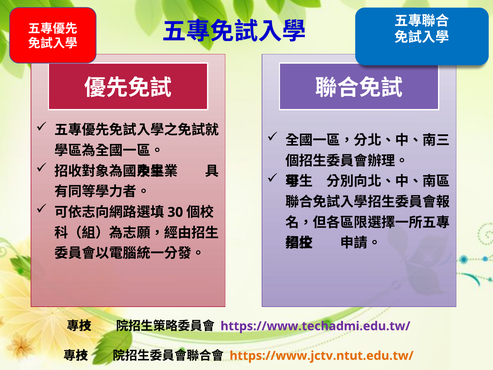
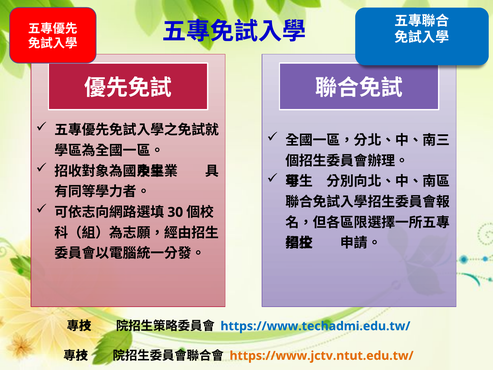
https://www.techadmi.edu.tw/ colour: purple -> blue
